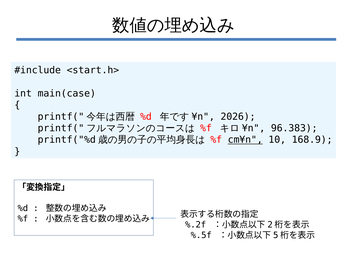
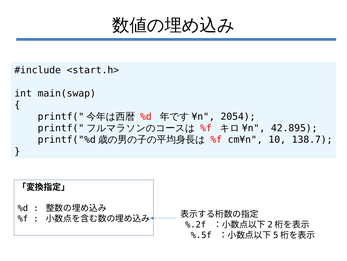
main(case: main(case -> main(swap
2026: 2026 -> 2054
96.383: 96.383 -> 42.895
cm¥n underline: present -> none
168.9: 168.9 -> 138.7
